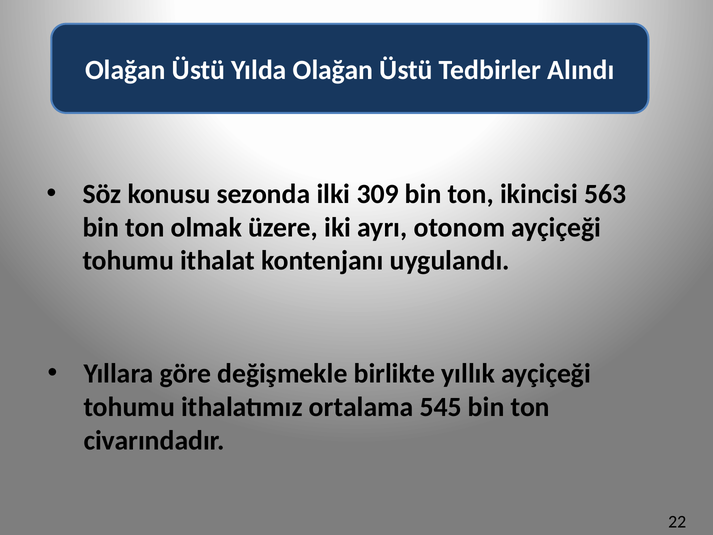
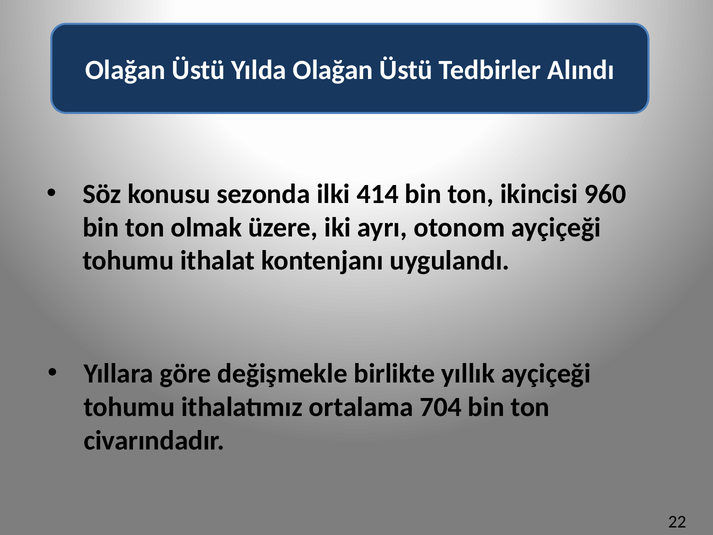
309: 309 -> 414
563: 563 -> 960
545: 545 -> 704
